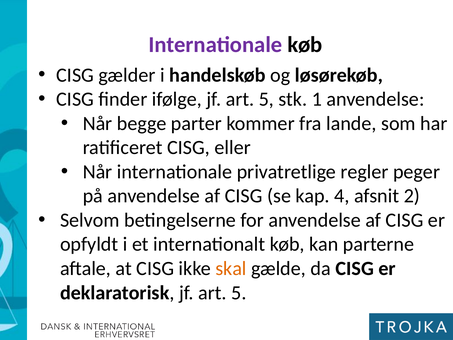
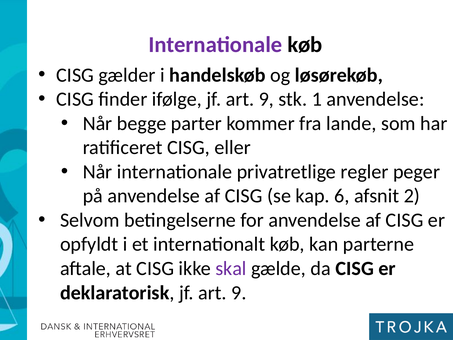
ifølge jf art 5: 5 -> 9
4: 4 -> 6
skal colour: orange -> purple
deklaratorisk jf art 5: 5 -> 9
